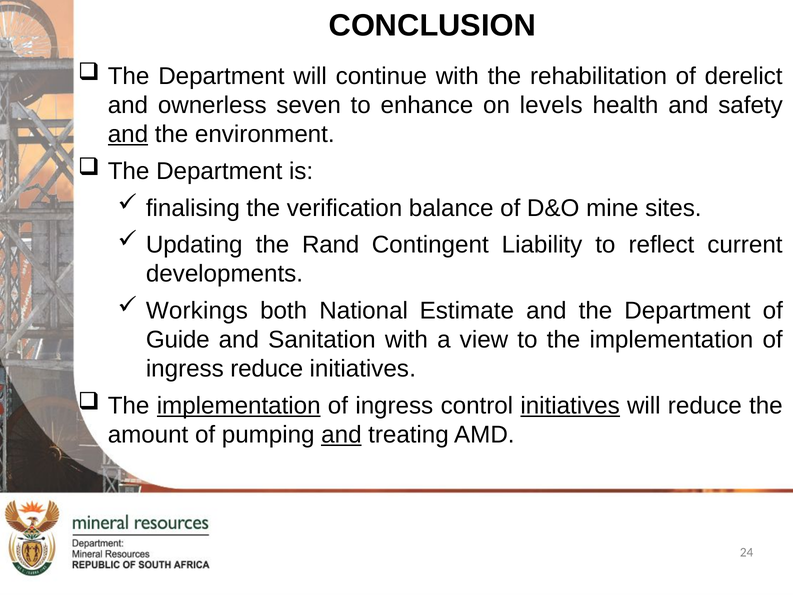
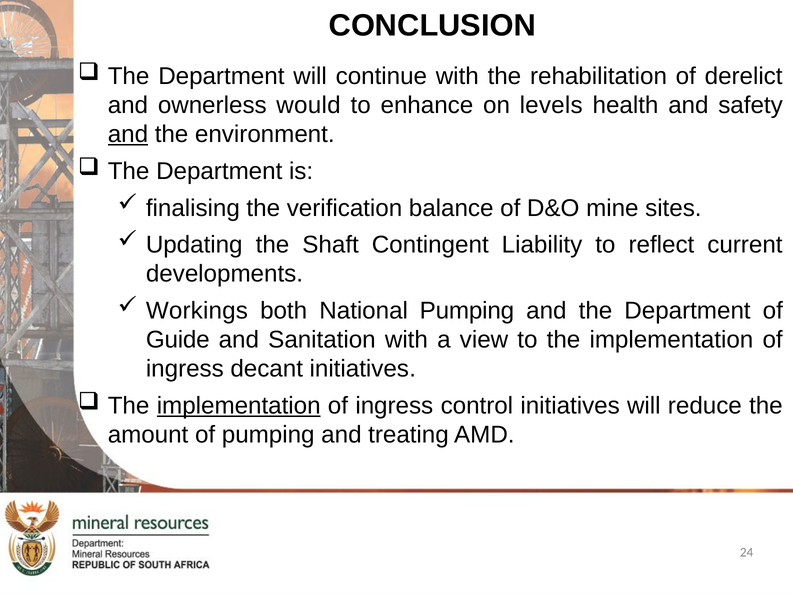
seven: seven -> would
Rand: Rand -> Shaft
National Estimate: Estimate -> Pumping
ingress reduce: reduce -> decant
initiatives at (570, 405) underline: present -> none
and at (341, 435) underline: present -> none
